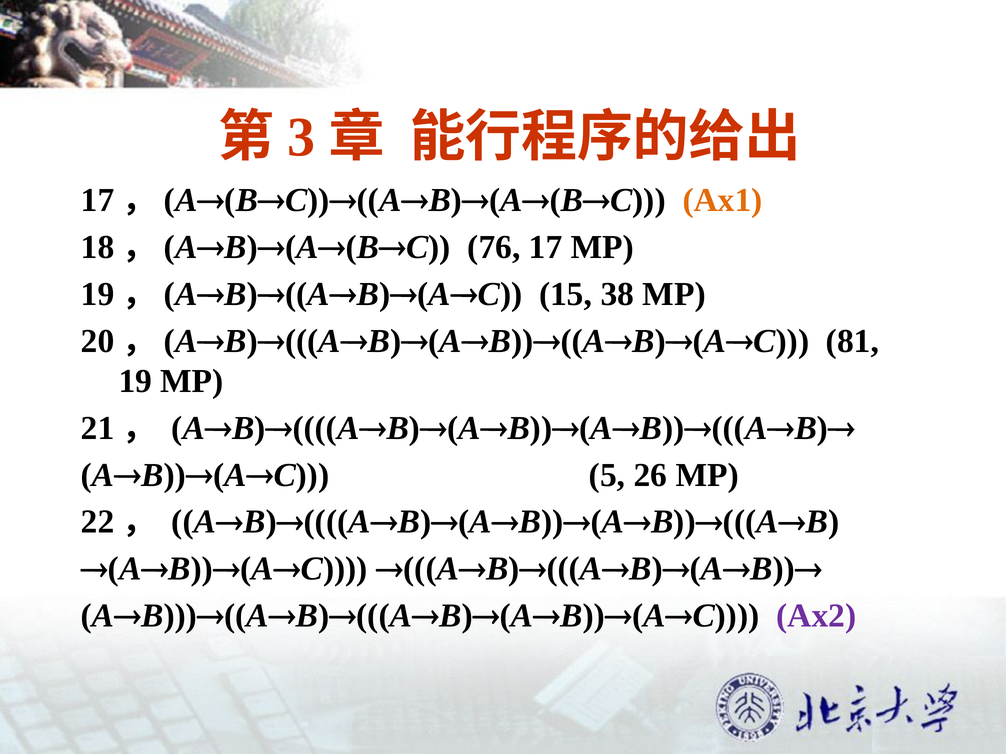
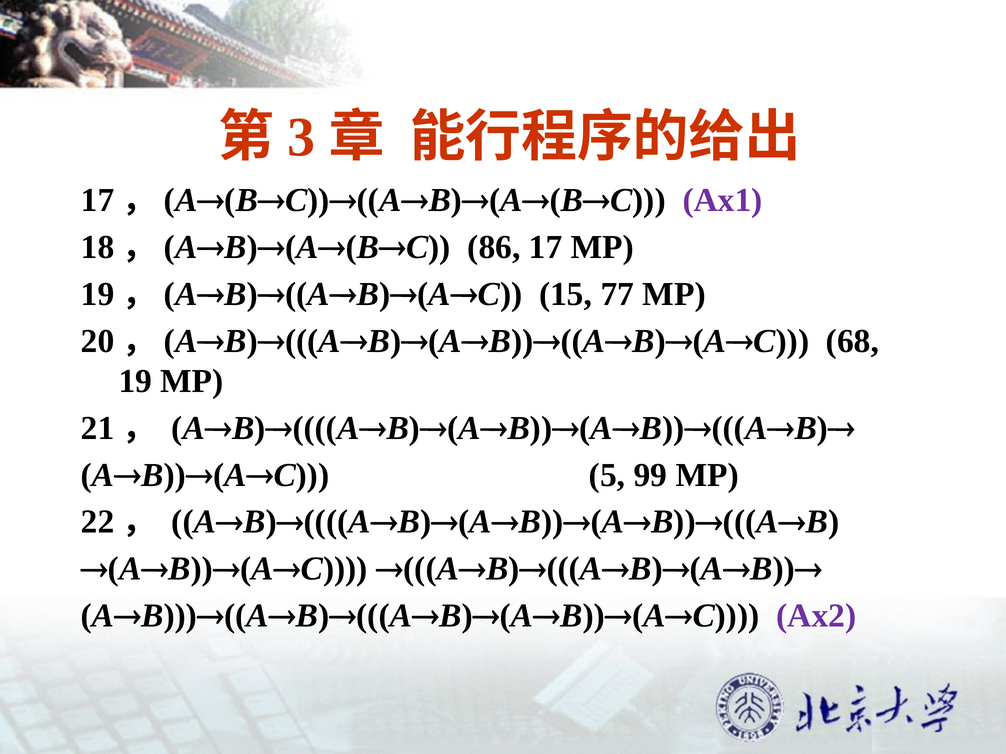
Ax1 colour: orange -> purple
76: 76 -> 86
38: 38 -> 77
81: 81 -> 68
26: 26 -> 99
